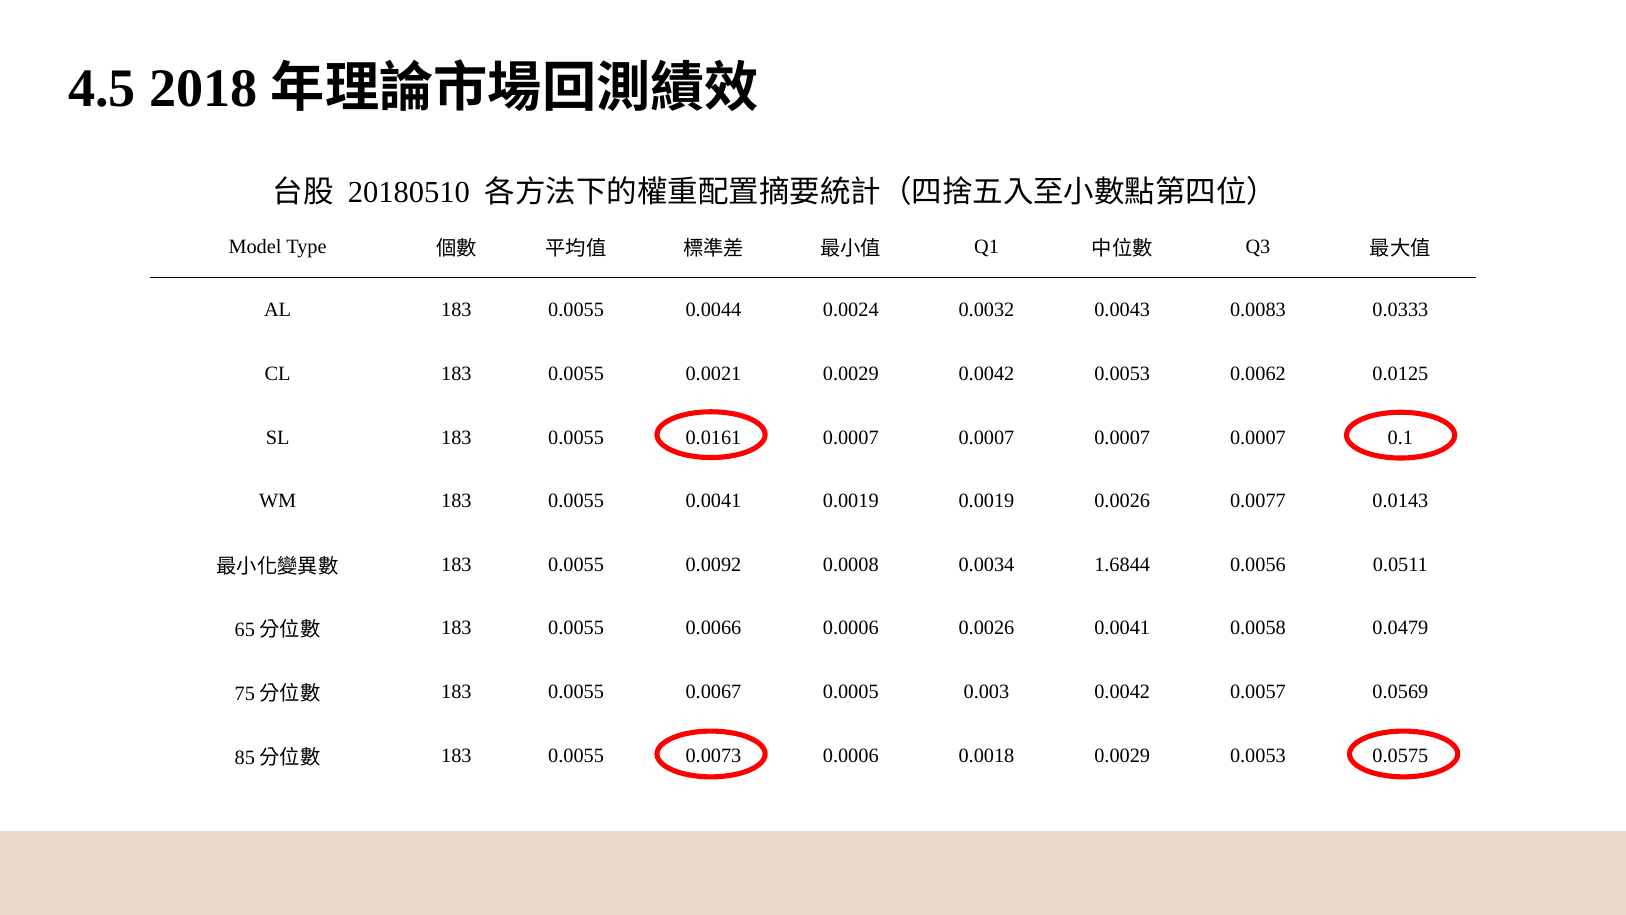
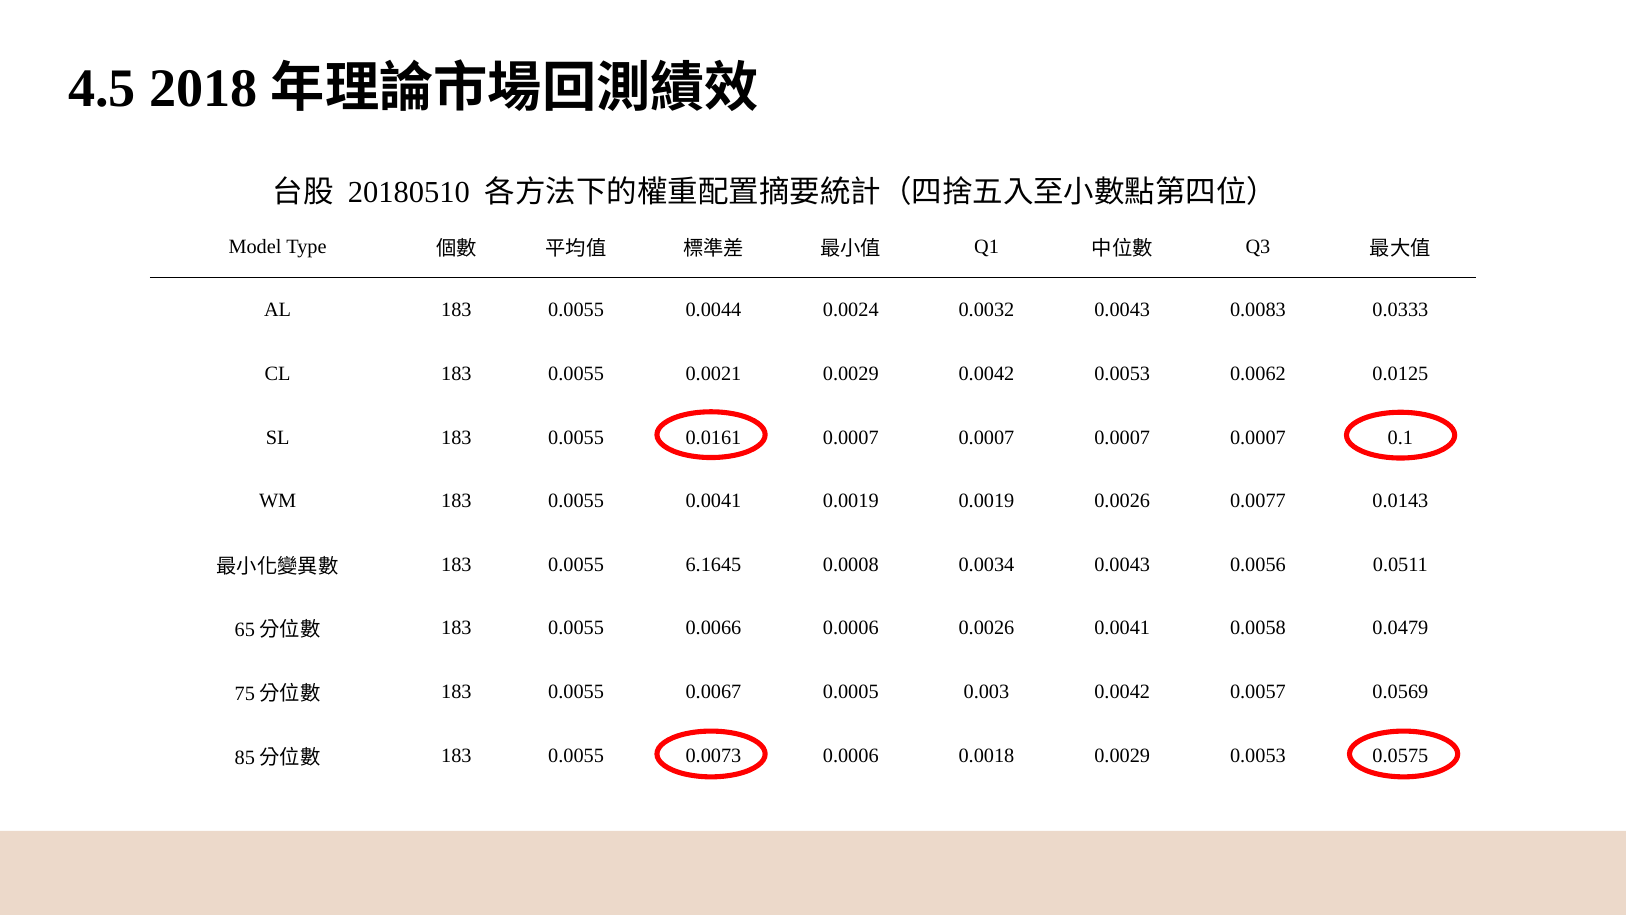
0.0092: 0.0092 -> 6.1645
0.0034 1.6844: 1.6844 -> 0.0043
